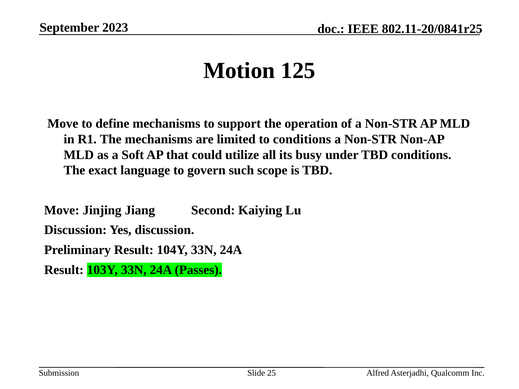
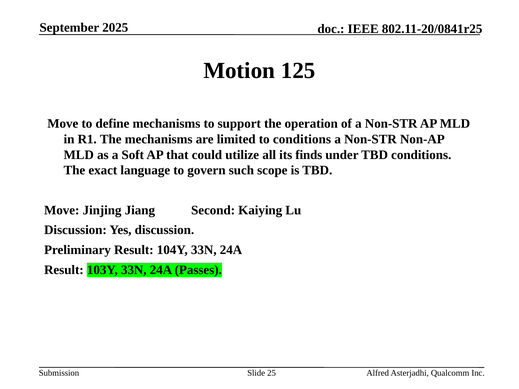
2023: 2023 -> 2025
busy: busy -> finds
